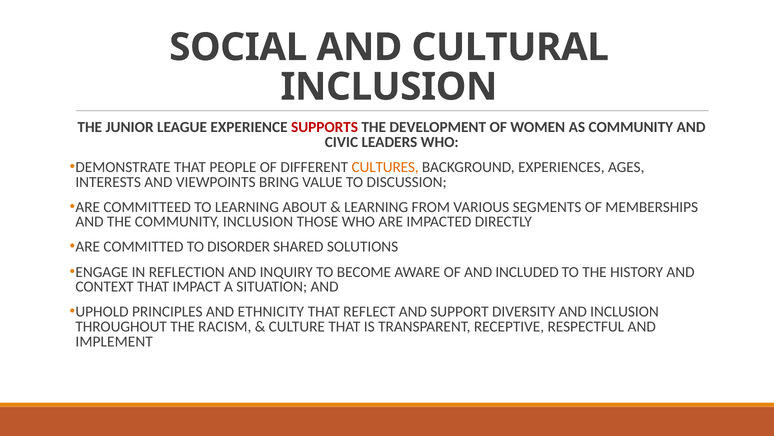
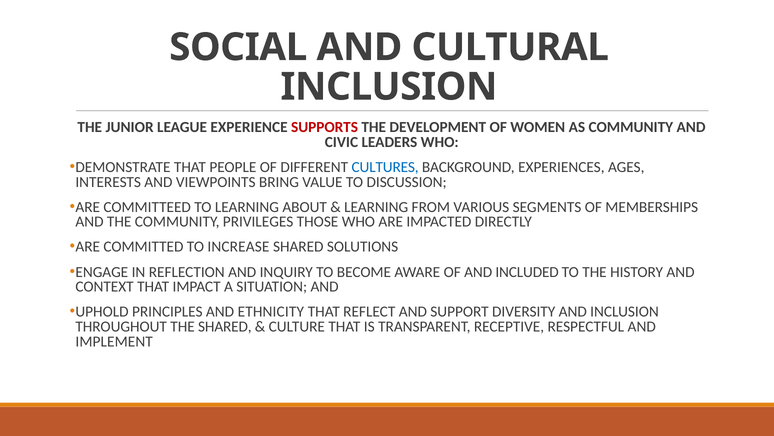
CULTURES colour: orange -> blue
COMMUNITY INCLUSION: INCLUSION -> PRIVILEGES
DISORDER: DISORDER -> INCREASE
THE RACISM: RACISM -> SHARED
